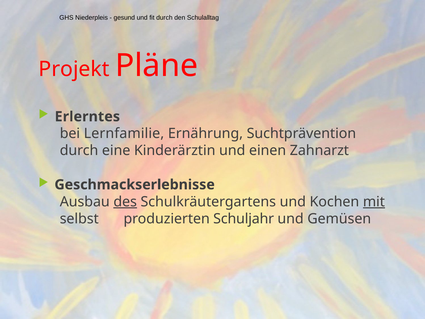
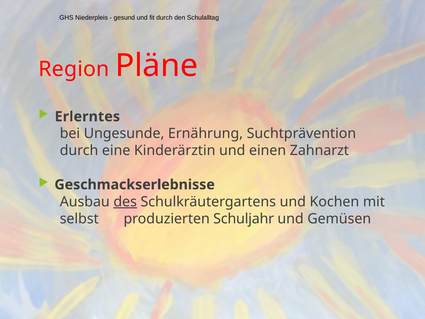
Projekt: Projekt -> Region
Lernfamilie: Lernfamilie -> Ungesunde
mit underline: present -> none
